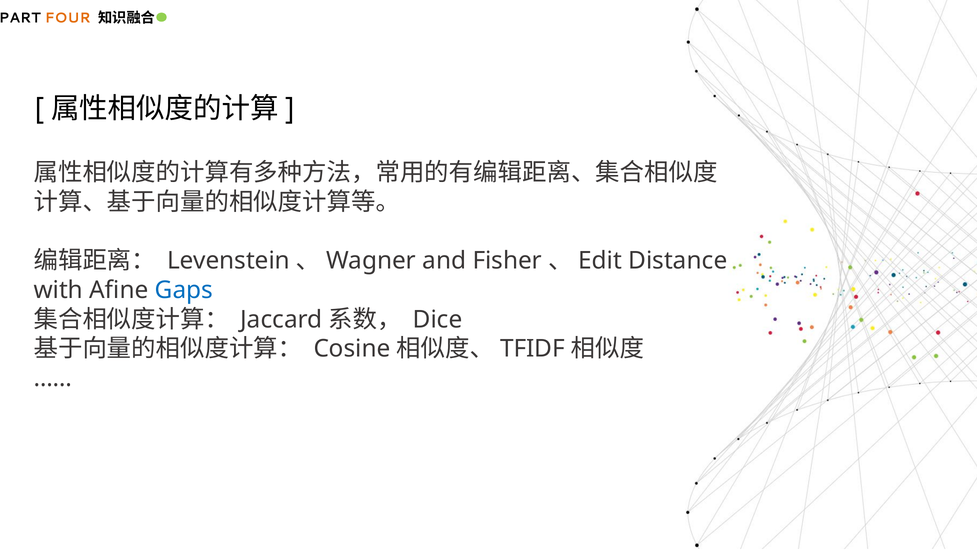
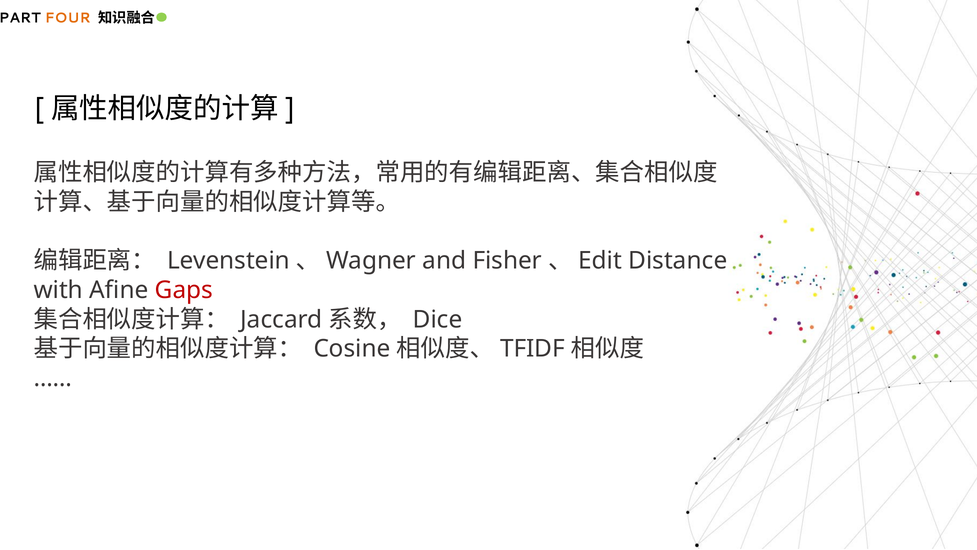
Gaps colour: blue -> red
